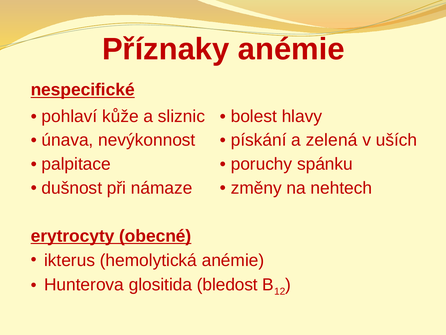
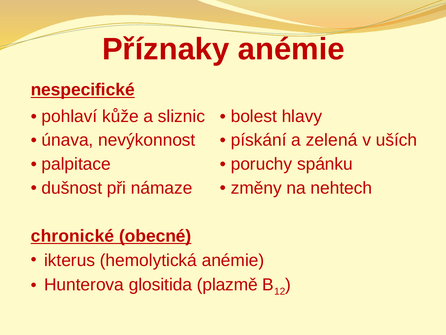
erytrocyty: erytrocyty -> chronické
bledost: bledost -> plazmě
